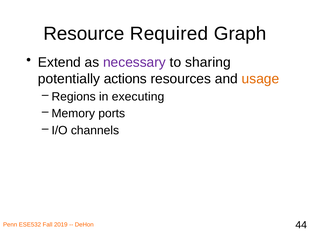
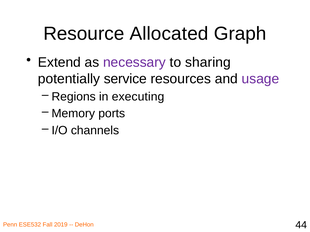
Required: Required -> Allocated
actions: actions -> service
usage colour: orange -> purple
